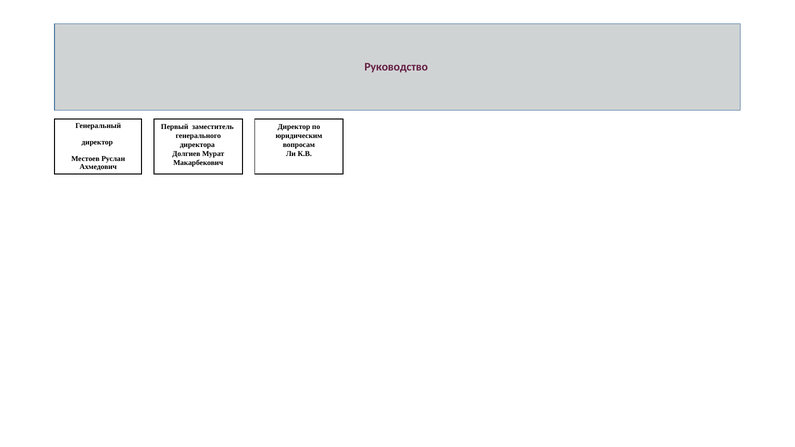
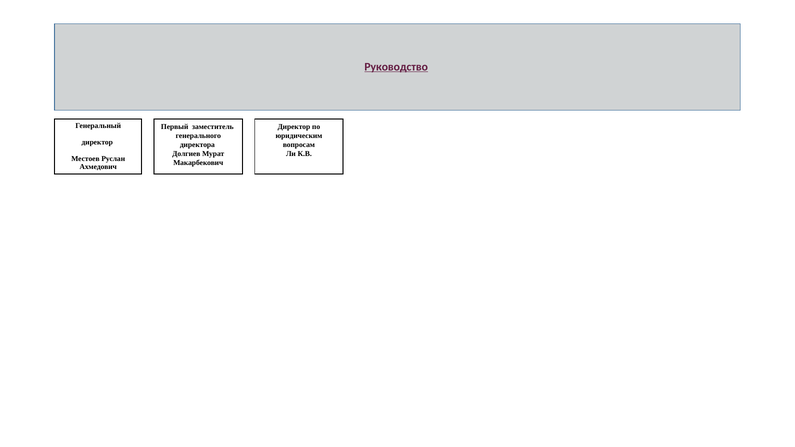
Руководство underline: none -> present
